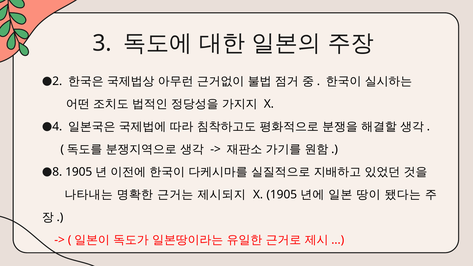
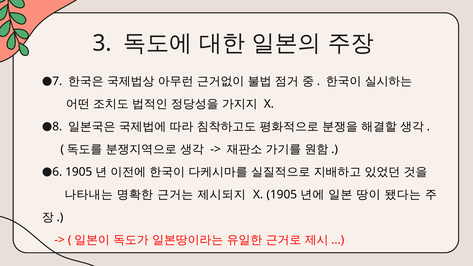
2: 2 -> 7
4: 4 -> 8
8: 8 -> 6
